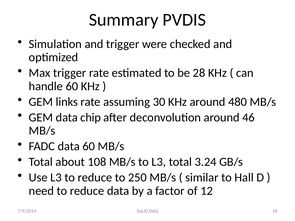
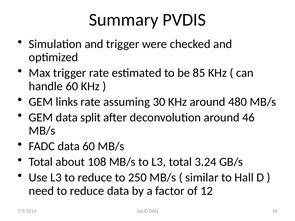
28: 28 -> 85
chip: chip -> split
